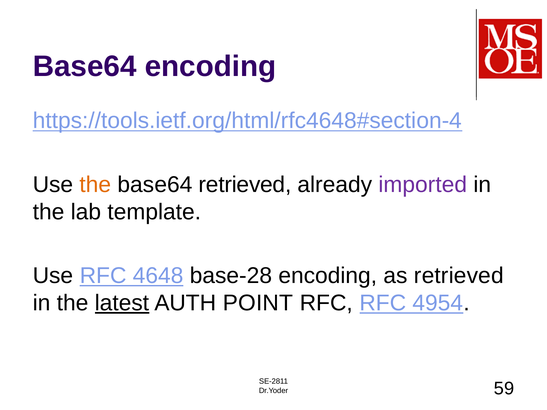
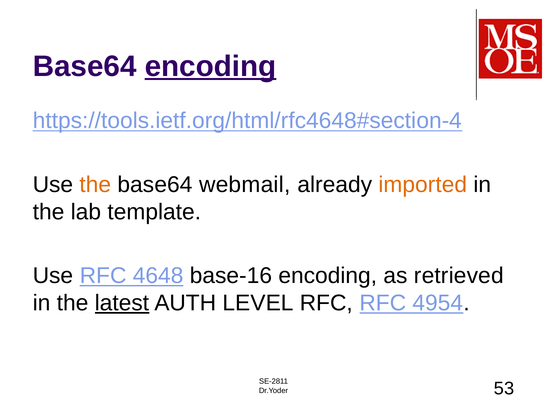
encoding at (210, 66) underline: none -> present
base64 retrieved: retrieved -> webmail
imported colour: purple -> orange
base-28: base-28 -> base-16
POINT: POINT -> LEVEL
59: 59 -> 53
